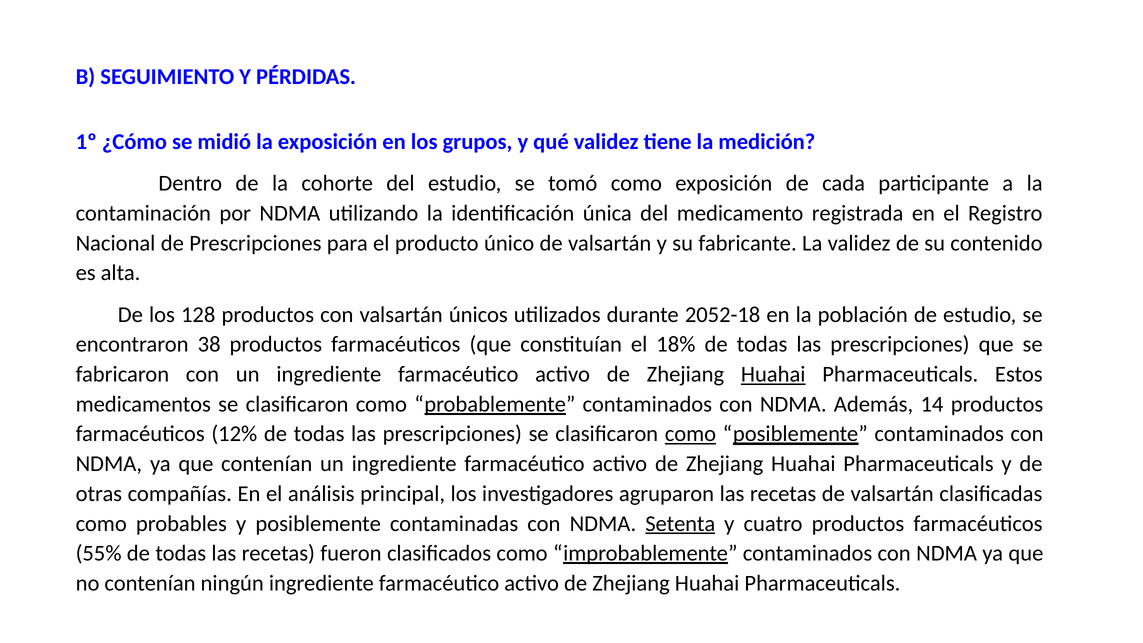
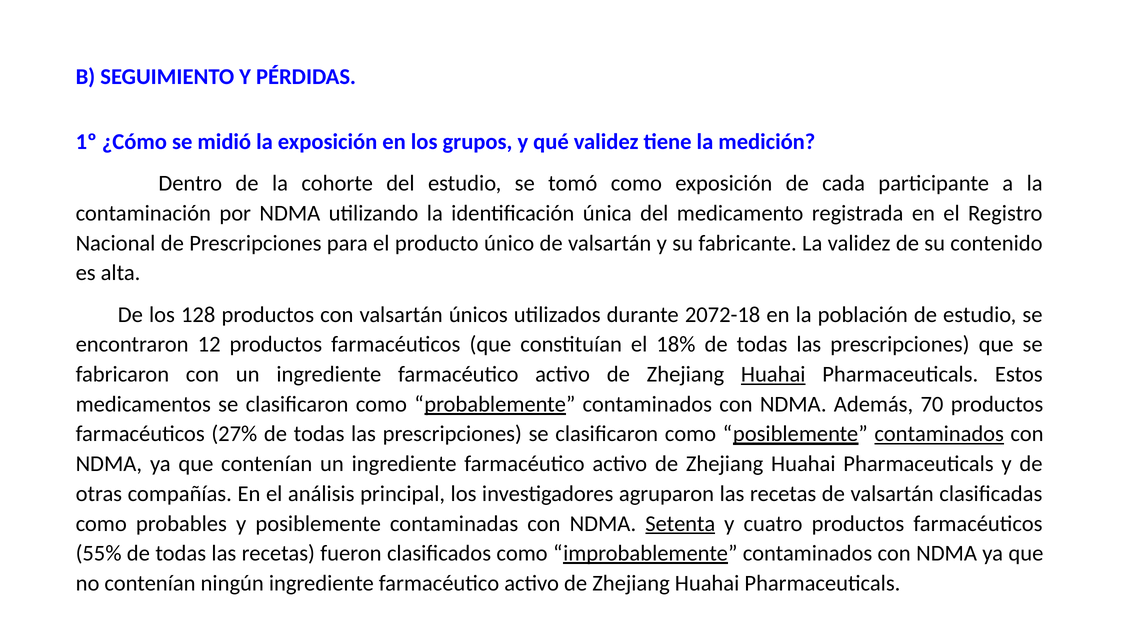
2052-18: 2052-18 -> 2072-18
38: 38 -> 12
14: 14 -> 70
12%: 12% -> 27%
como at (690, 434) underline: present -> none
contaminados at (939, 434) underline: none -> present
